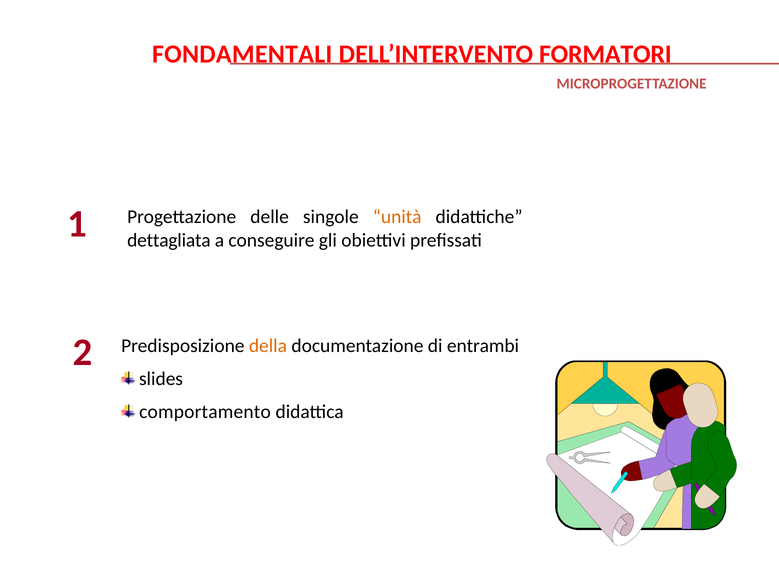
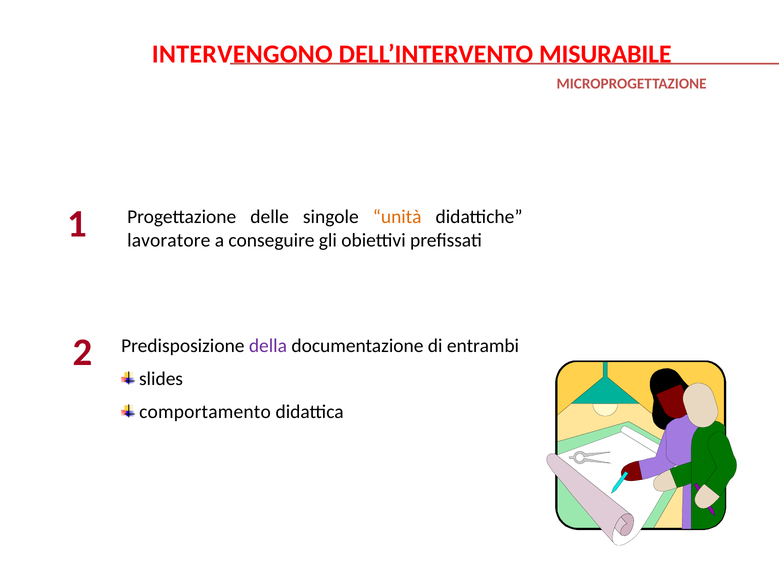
FONDAMENTALI: FONDAMENTALI -> INTERVENGONO
FORMATORI: FORMATORI -> MISURABILE
dettagliata: dettagliata -> lavoratore
della colour: orange -> purple
